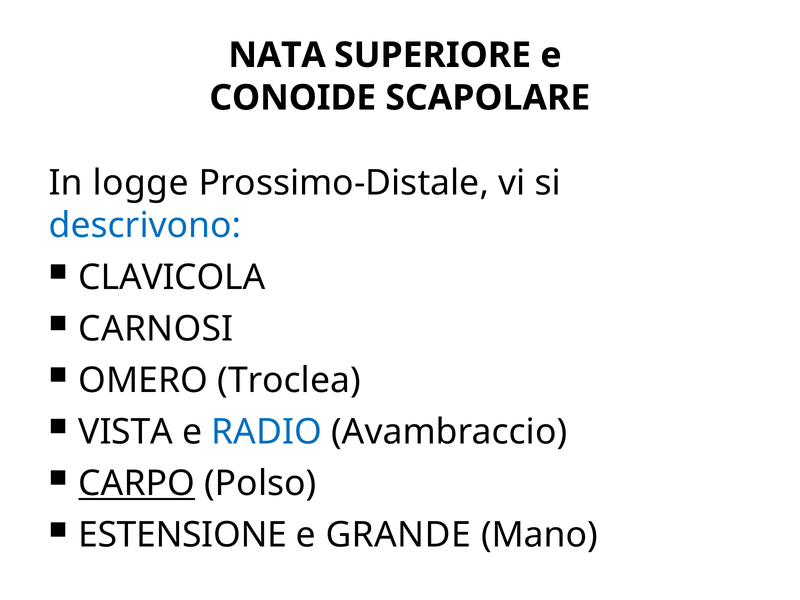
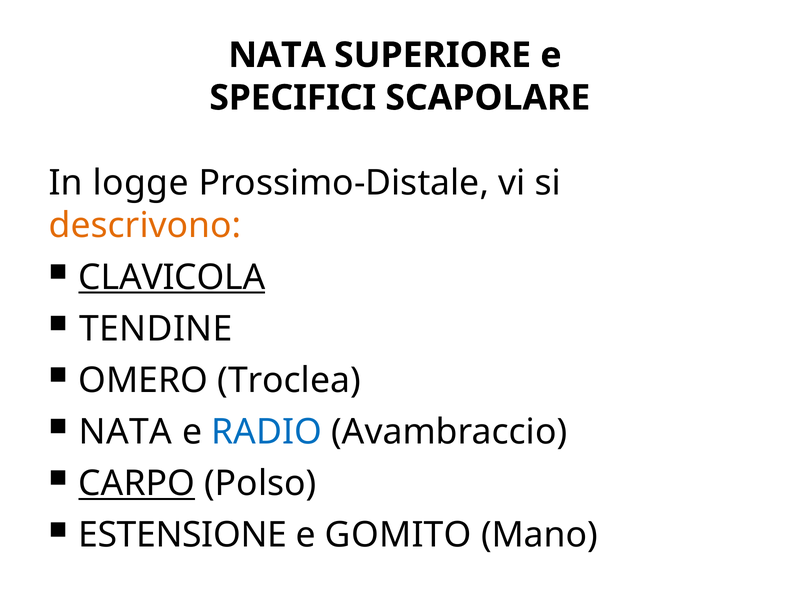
CONOIDE: CONOIDE -> SPECIFICI
descrivono colour: blue -> orange
CLAVICOLA underline: none -> present
CARNOSI: CARNOSI -> TENDINE
VISTA at (126, 432): VISTA -> NATA
GRANDE: GRANDE -> GOMITO
